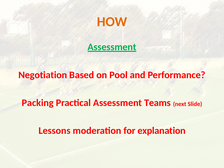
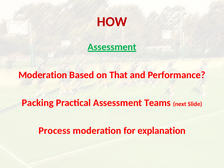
HOW colour: orange -> red
Negotiation at (43, 75): Negotiation -> Moderation
Pool: Pool -> That
Lessons: Lessons -> Process
